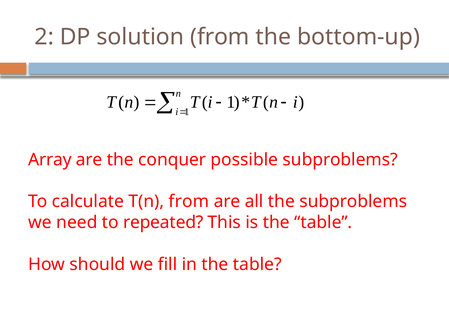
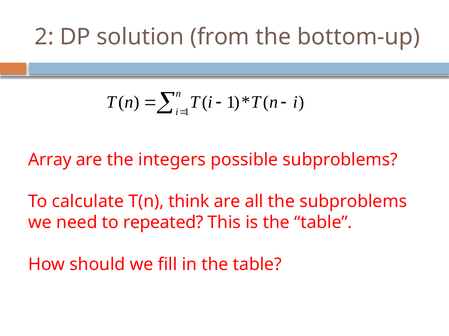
conquer: conquer -> integers
T(n from: from -> think
